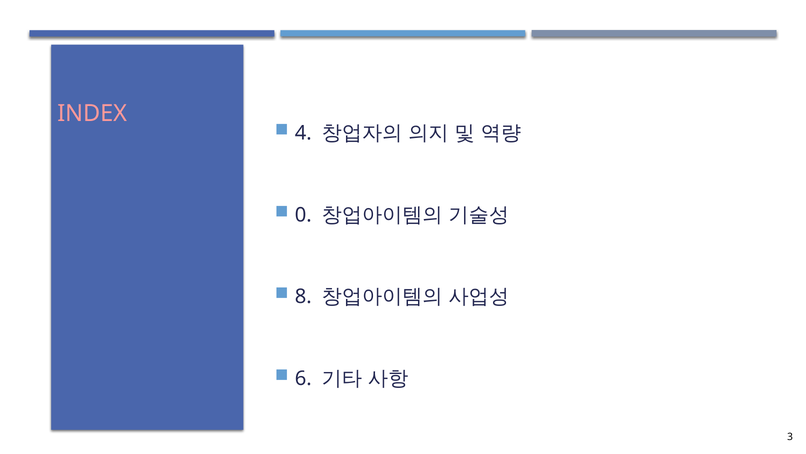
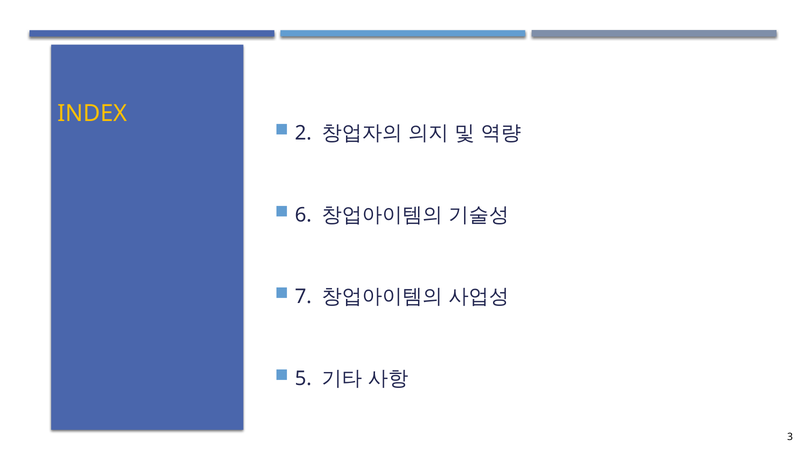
INDEX colour: pink -> yellow
4: 4 -> 2
0: 0 -> 6
8: 8 -> 7
6: 6 -> 5
